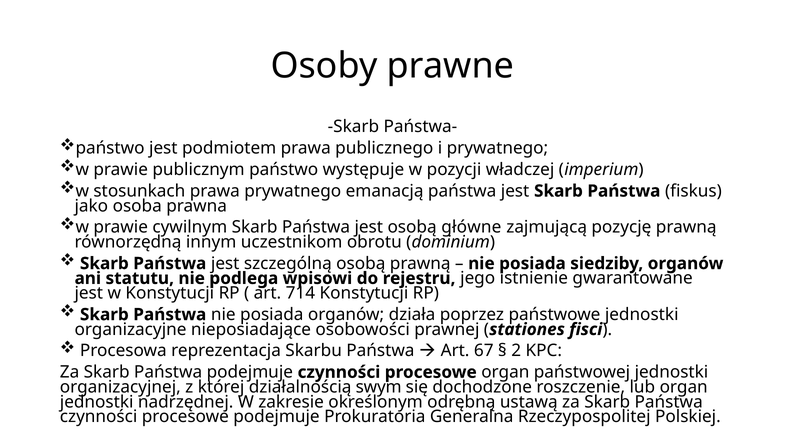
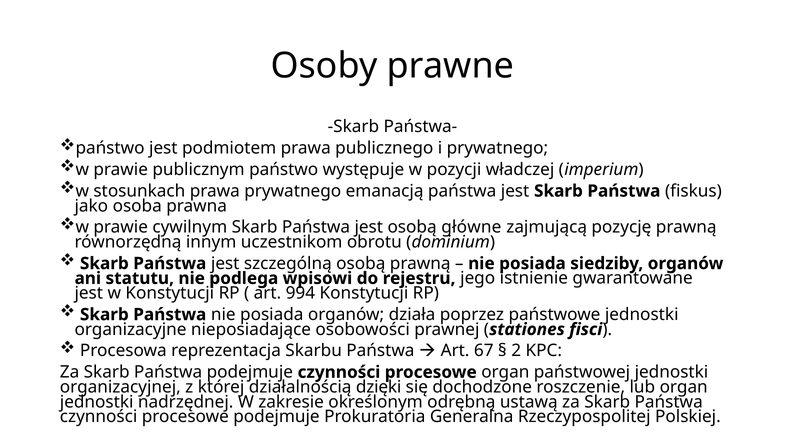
714: 714 -> 994
swym: swym -> dzięki
